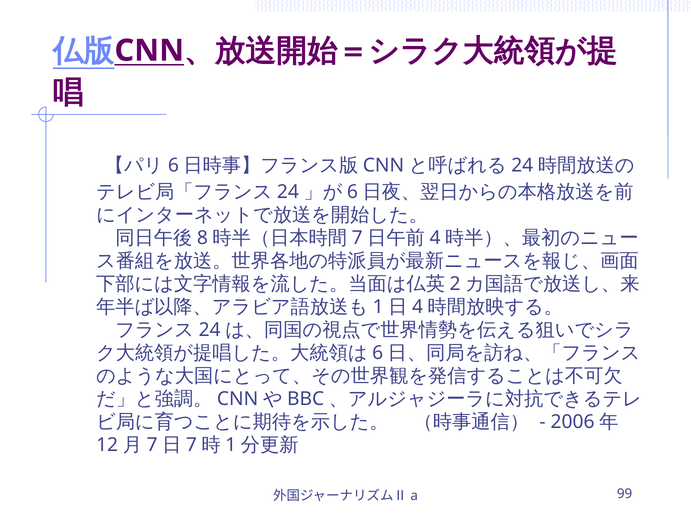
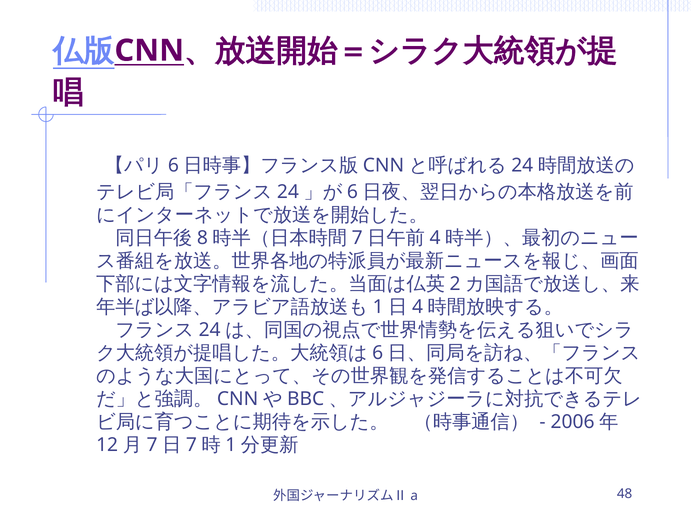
99: 99 -> 48
